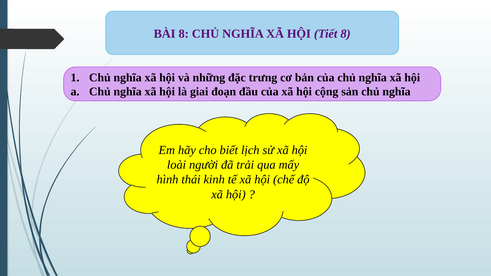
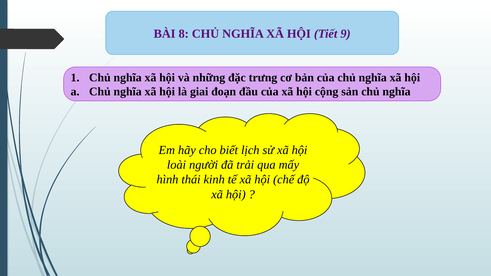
Tiết 8: 8 -> 9
